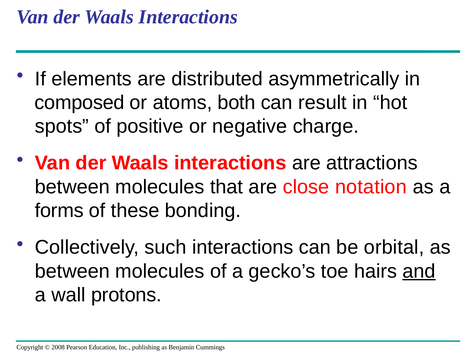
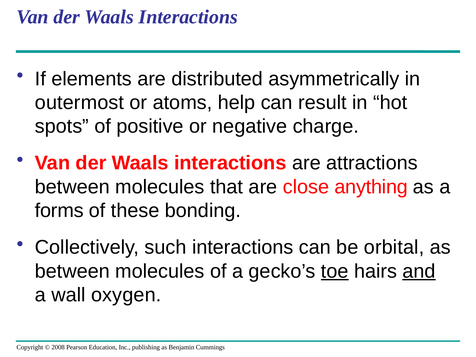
composed: composed -> outermost
both: both -> help
notation: notation -> anything
toe underline: none -> present
protons: protons -> oxygen
